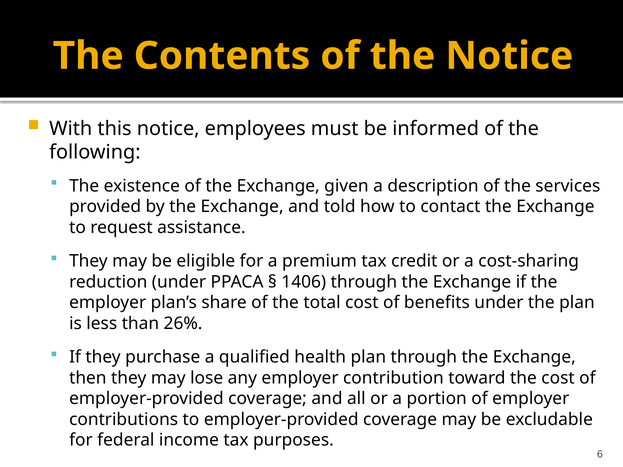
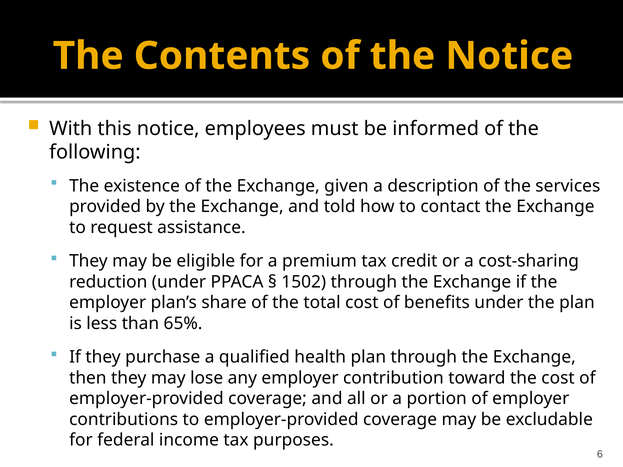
1406: 1406 -> 1502
26%: 26% -> 65%
